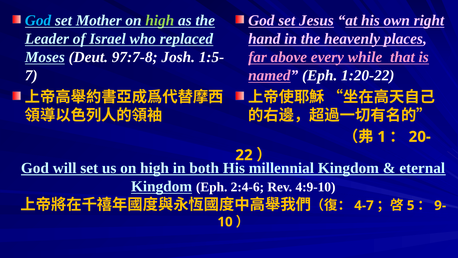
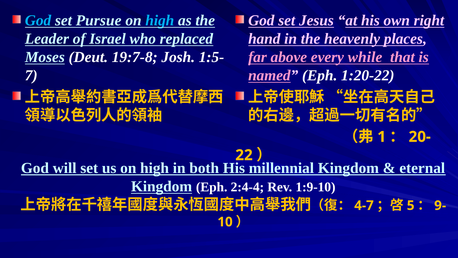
Mother: Mother -> Pursue
high at (160, 21) colour: light green -> light blue
97:7-8: 97:7-8 -> 19:7-8
2:4-6: 2:4-6 -> 2:4-4
4:9-10: 4:9-10 -> 1:9-10
